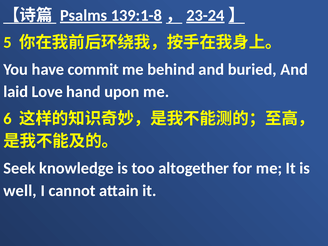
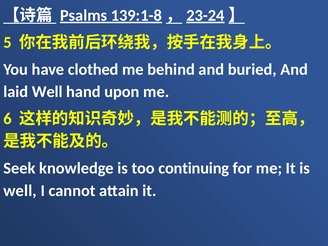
commit: commit -> clothed
laid Love: Love -> Well
altogether: altogether -> continuing
